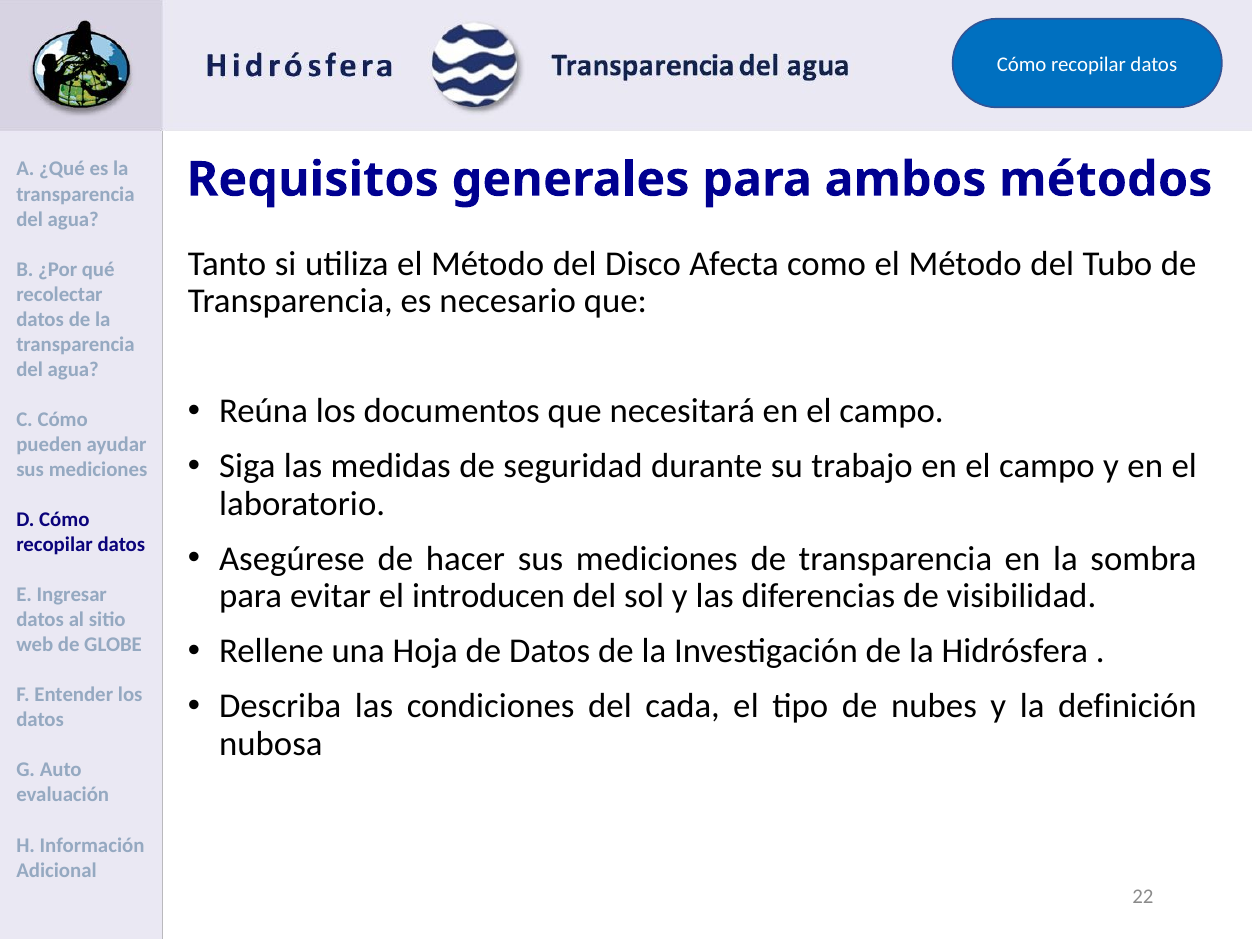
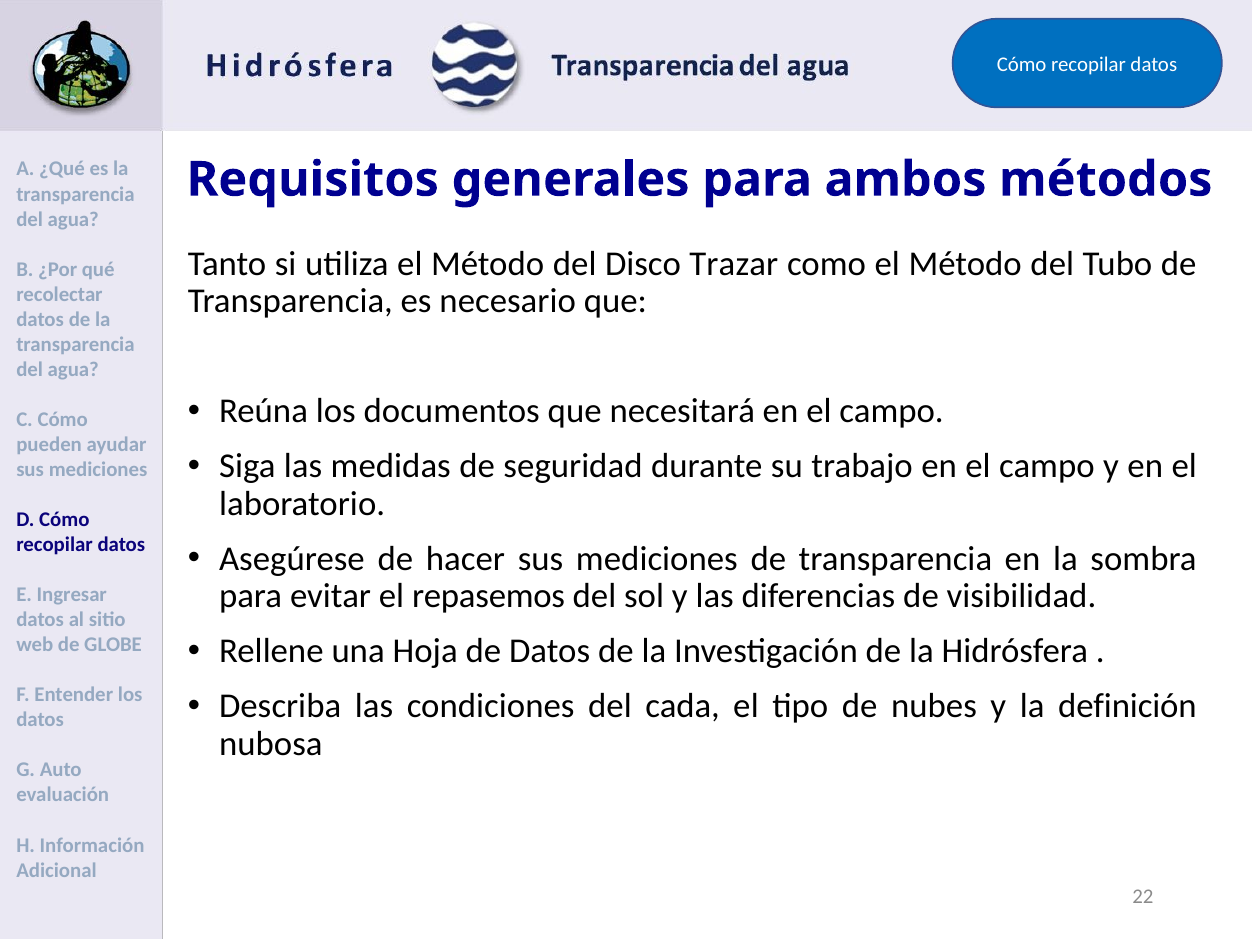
Afecta: Afecta -> Trazar
introducen: introducen -> repasemos
